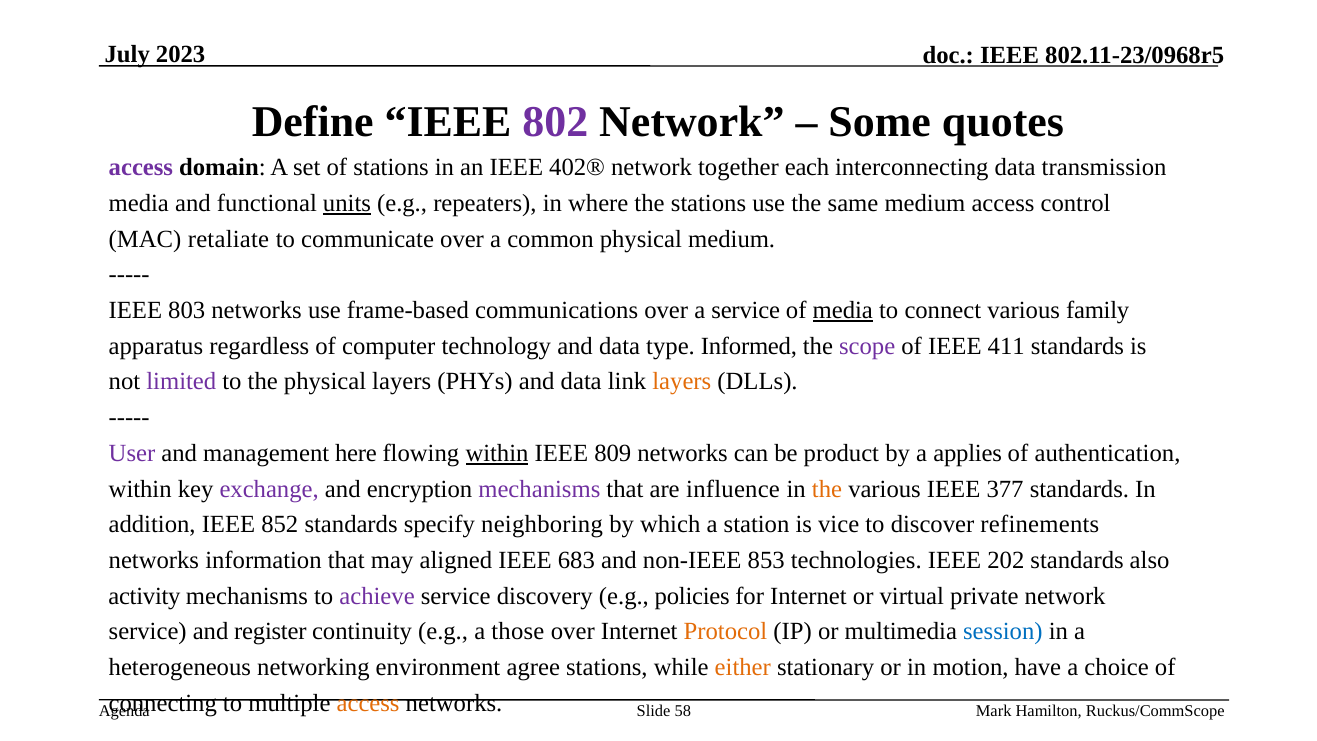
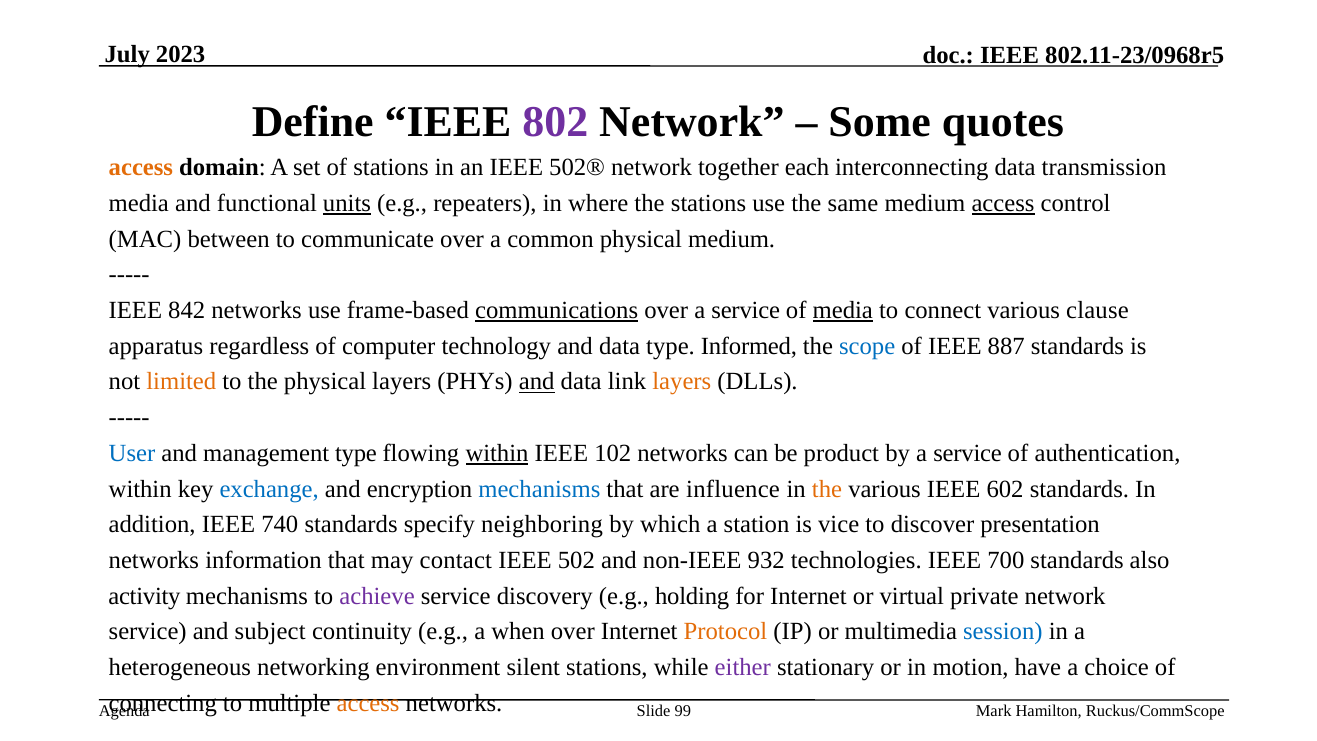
access at (141, 168) colour: purple -> orange
402®: 402® -> 502®
access at (1003, 203) underline: none -> present
retaliate: retaliate -> between
803: 803 -> 842
communications underline: none -> present
family: family -> clause
scope colour: purple -> blue
411: 411 -> 887
limited colour: purple -> orange
and at (537, 382) underline: none -> present
User colour: purple -> blue
management here: here -> type
809: 809 -> 102
by a applies: applies -> service
exchange colour: purple -> blue
mechanisms at (539, 489) colour: purple -> blue
377: 377 -> 602
852: 852 -> 740
refinements: refinements -> presentation
aligned: aligned -> contact
683: 683 -> 502
853: 853 -> 932
202: 202 -> 700
policies: policies -> holding
register: register -> subject
those: those -> when
agree: agree -> silent
either colour: orange -> purple
58: 58 -> 99
